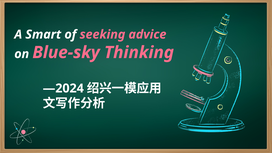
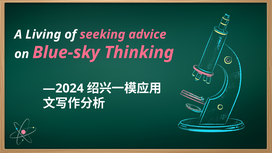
Smart: Smart -> Living
